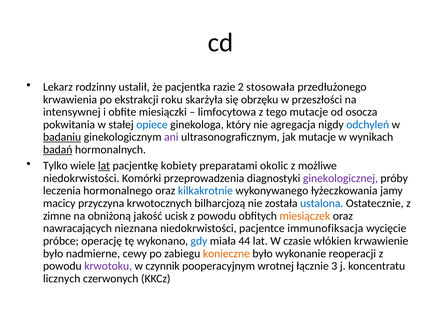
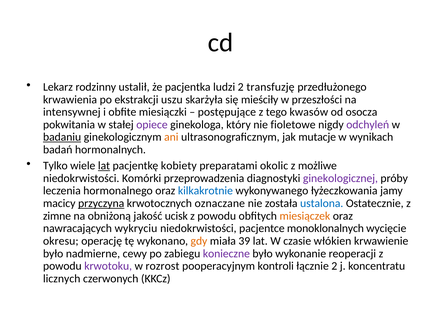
razie: razie -> ludzi
stosowała: stosowała -> transfuzję
roku: roku -> uszu
obrzęku: obrzęku -> mieściły
limfocytowa: limfocytowa -> postępujące
tego mutacje: mutacje -> kwasów
opiece colour: blue -> purple
agregacja: agregacja -> fioletowe
odchyleń colour: blue -> purple
ani colour: purple -> orange
badań underline: present -> none
przyczyna underline: none -> present
bilharcjozą: bilharcjozą -> oznaczane
nieznana: nieznana -> wykryciu
immunofiksacja: immunofiksacja -> monoklonalnych
próbce: próbce -> okresu
gdy colour: blue -> orange
44: 44 -> 39
konieczne colour: orange -> purple
czynnik: czynnik -> rozrost
wrotnej: wrotnej -> kontroli
łącznie 3: 3 -> 2
